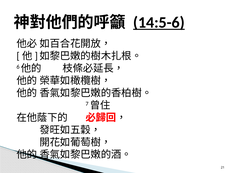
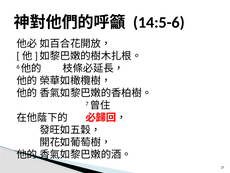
14:5-6 underline: present -> none
